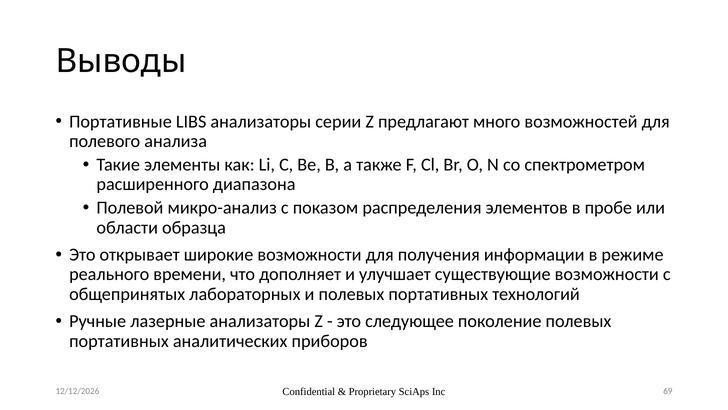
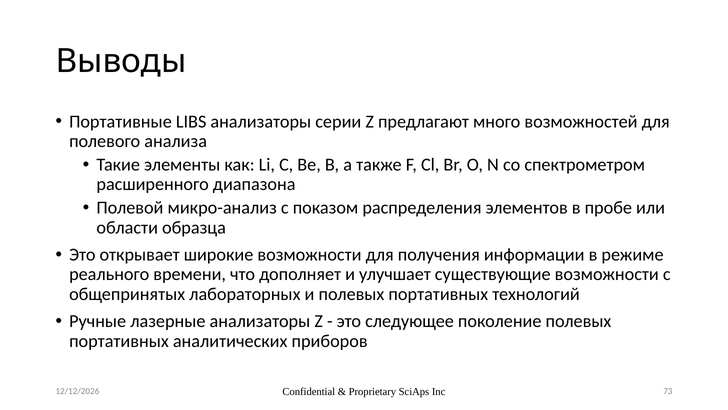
69: 69 -> 73
